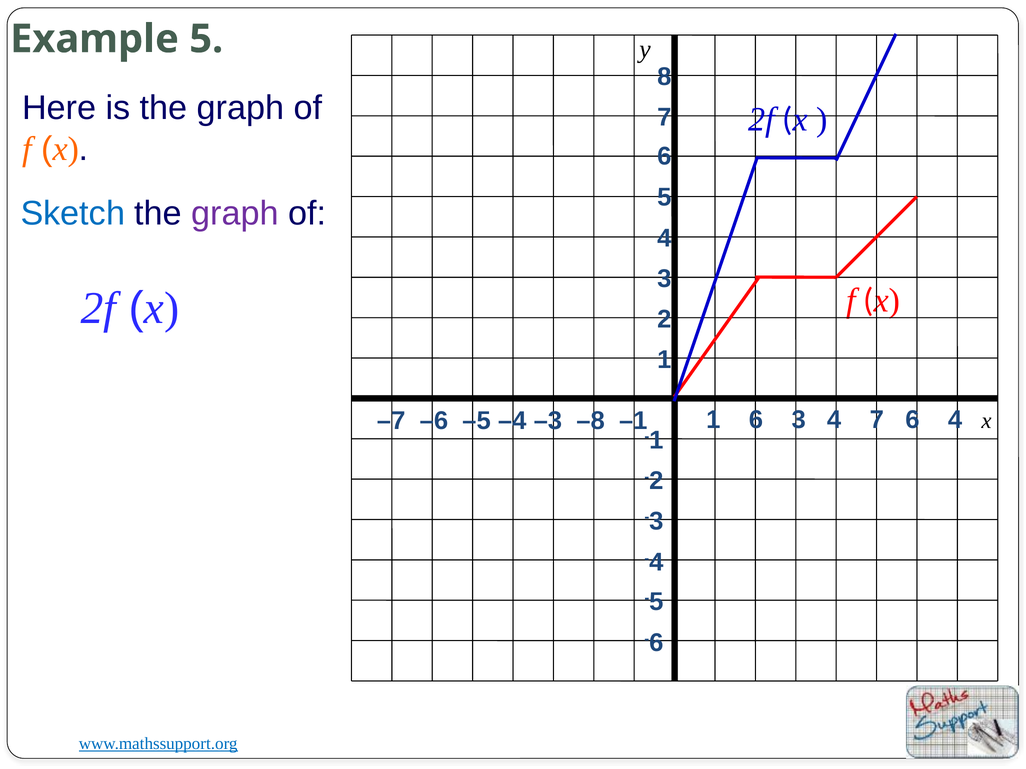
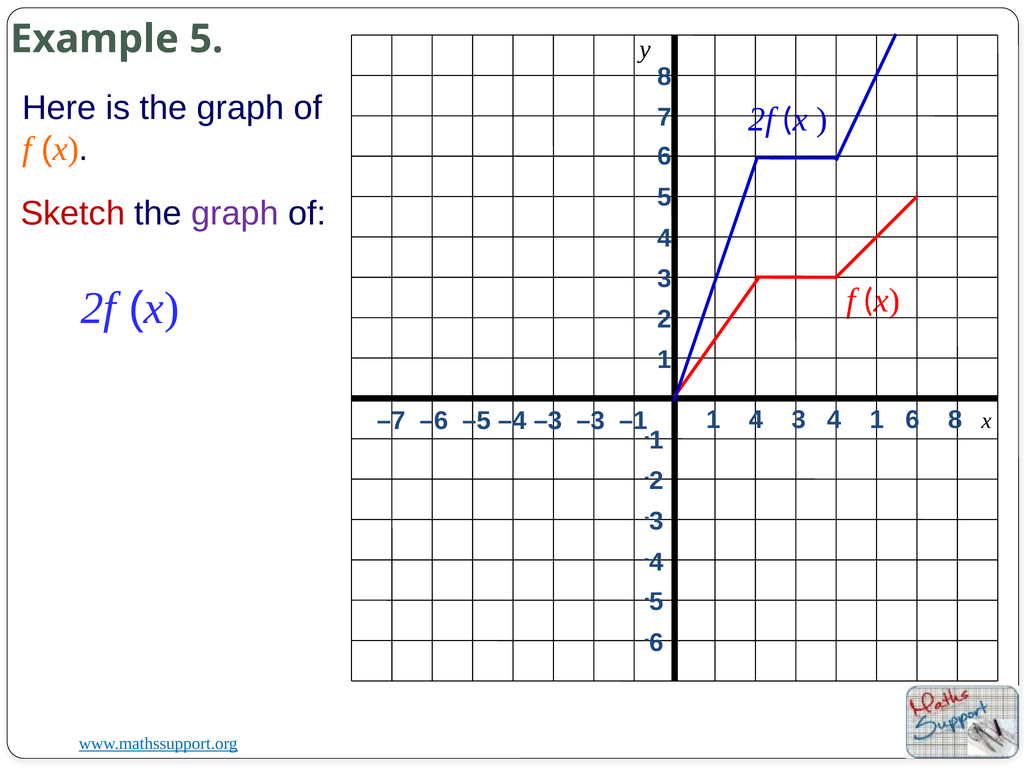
Sketch colour: blue -> red
1 6: 6 -> 4
4 7: 7 -> 1
6 4: 4 -> 8
–3 –8: –8 -> –3
